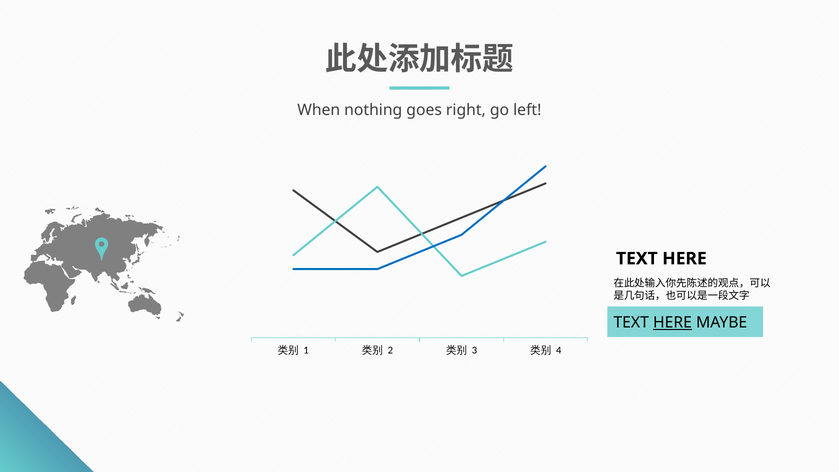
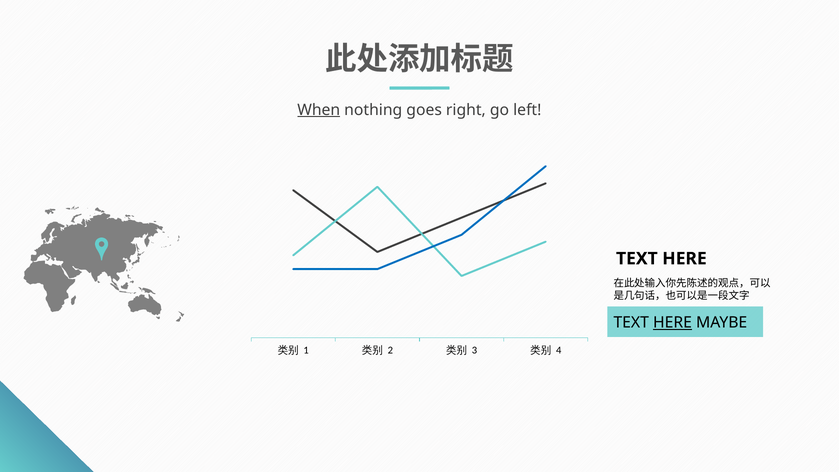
When underline: none -> present
